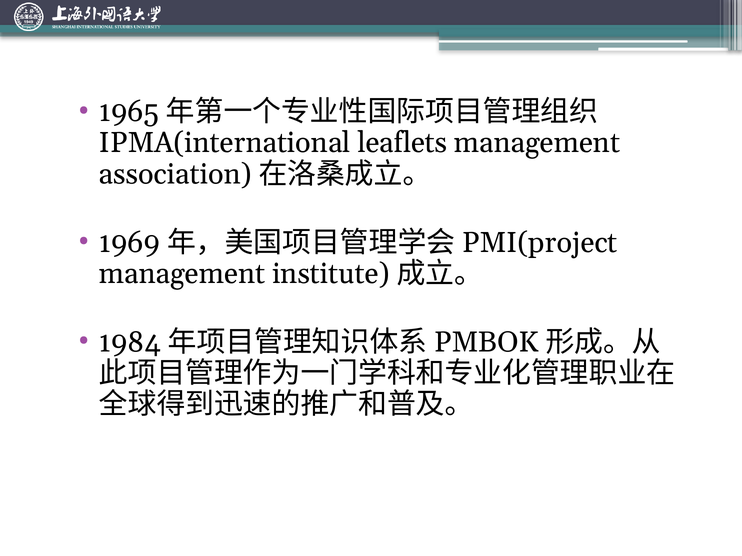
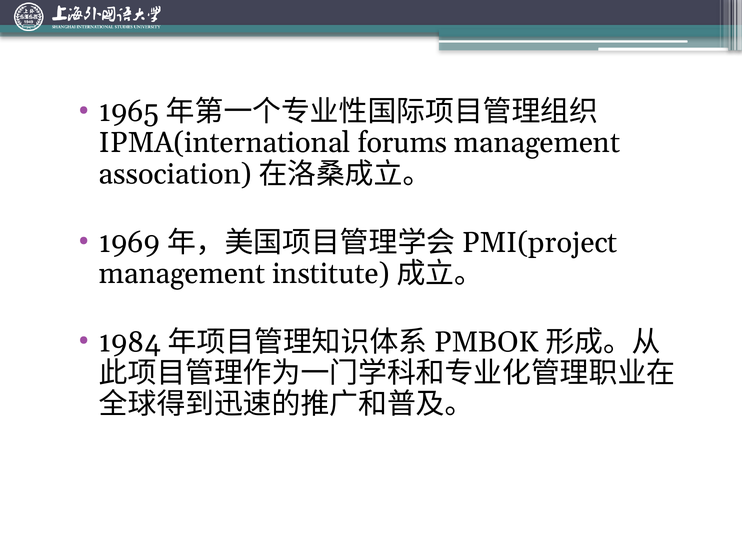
leaflets: leaflets -> forums
